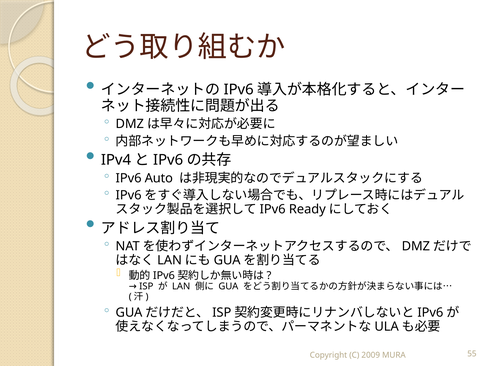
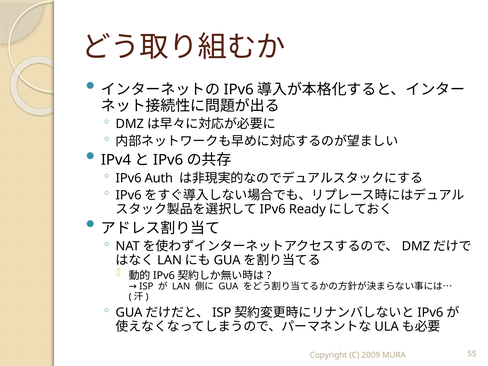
Auto: Auto -> Auth
